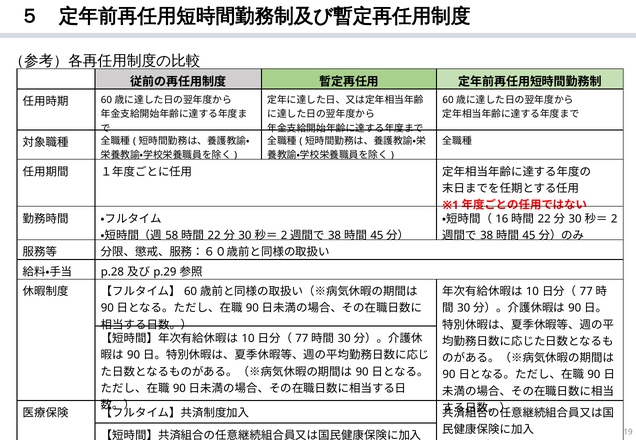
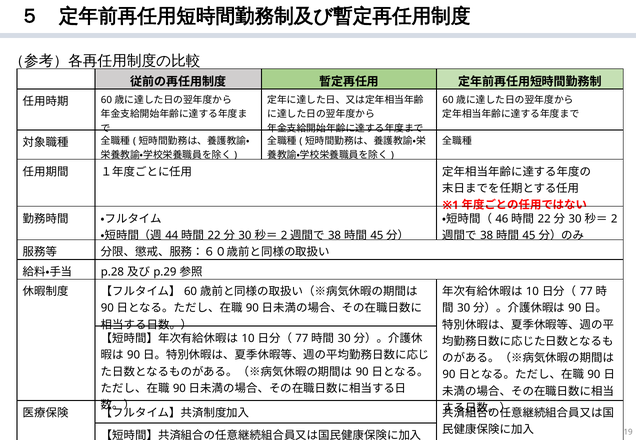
16: 16 -> 46
58: 58 -> 44
